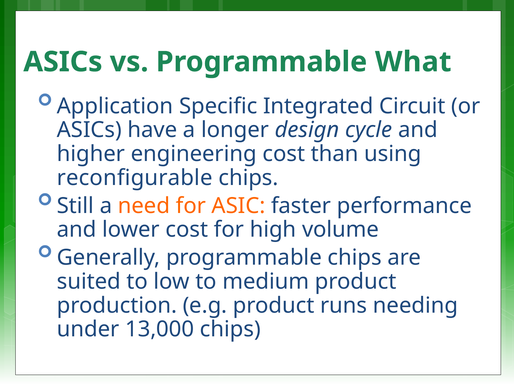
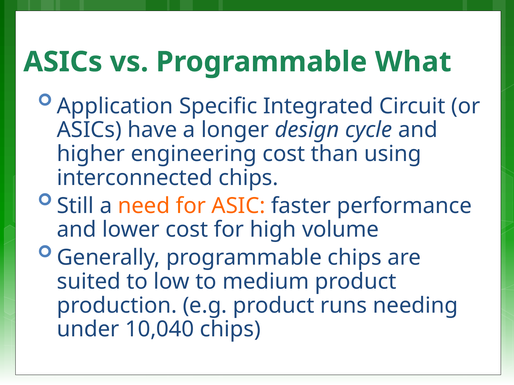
reconfigurable: reconfigurable -> interconnected
13,000: 13,000 -> 10,040
